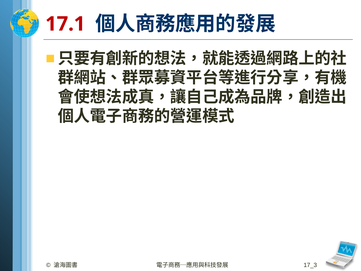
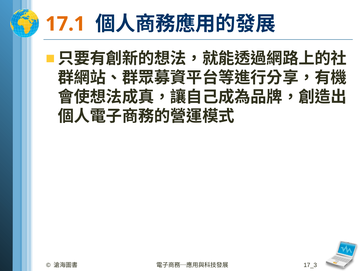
17.1 colour: red -> orange
